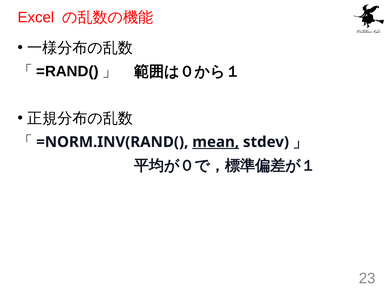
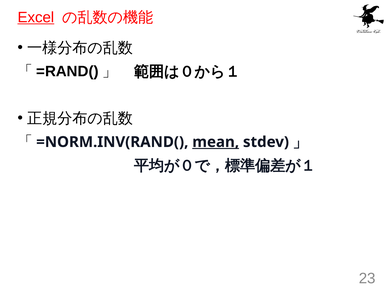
Excel underline: none -> present
